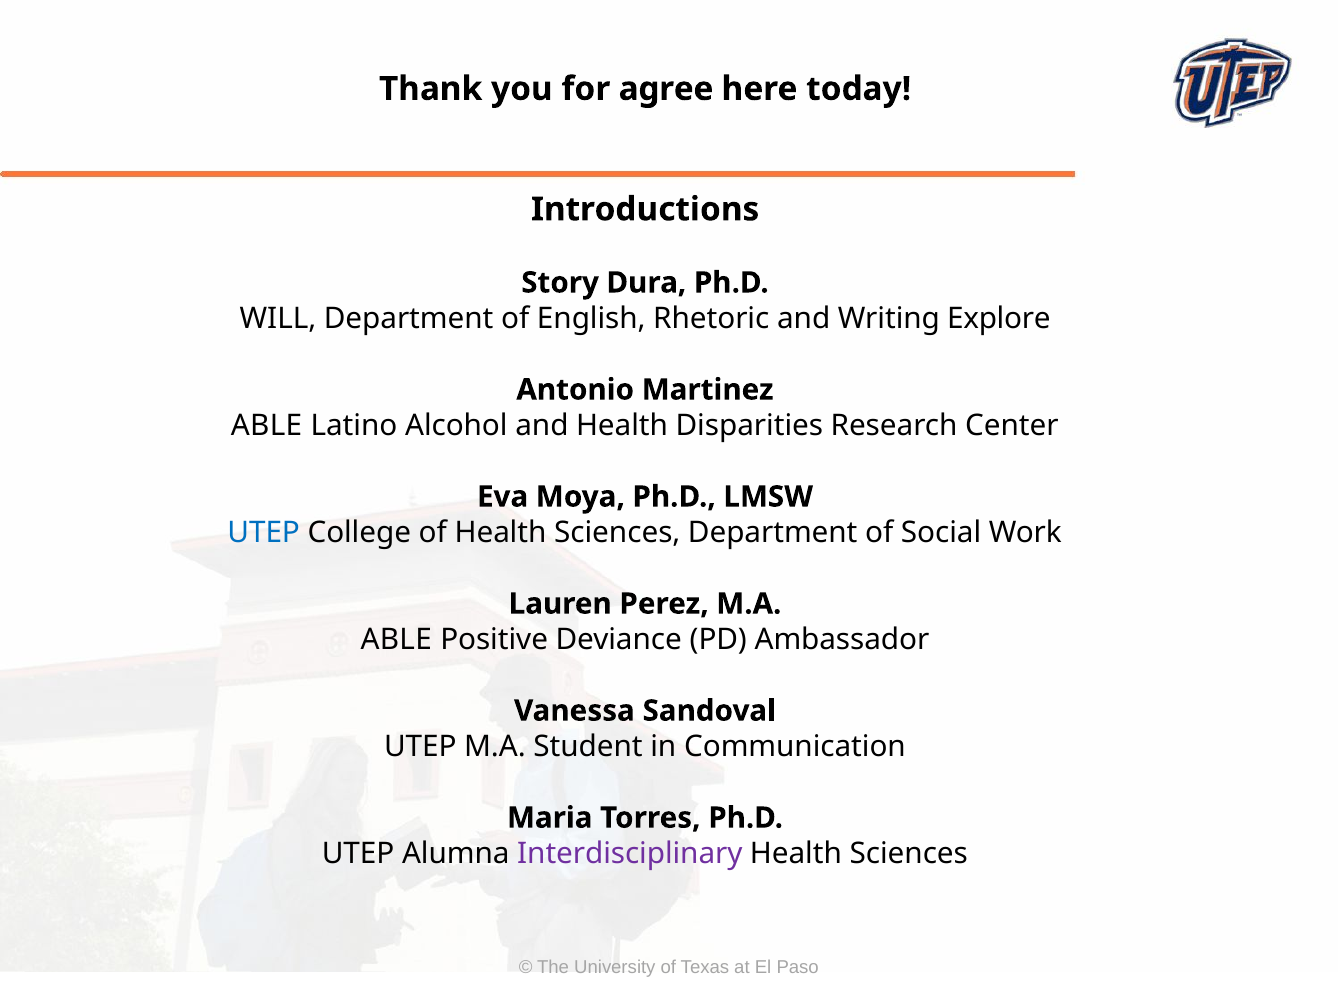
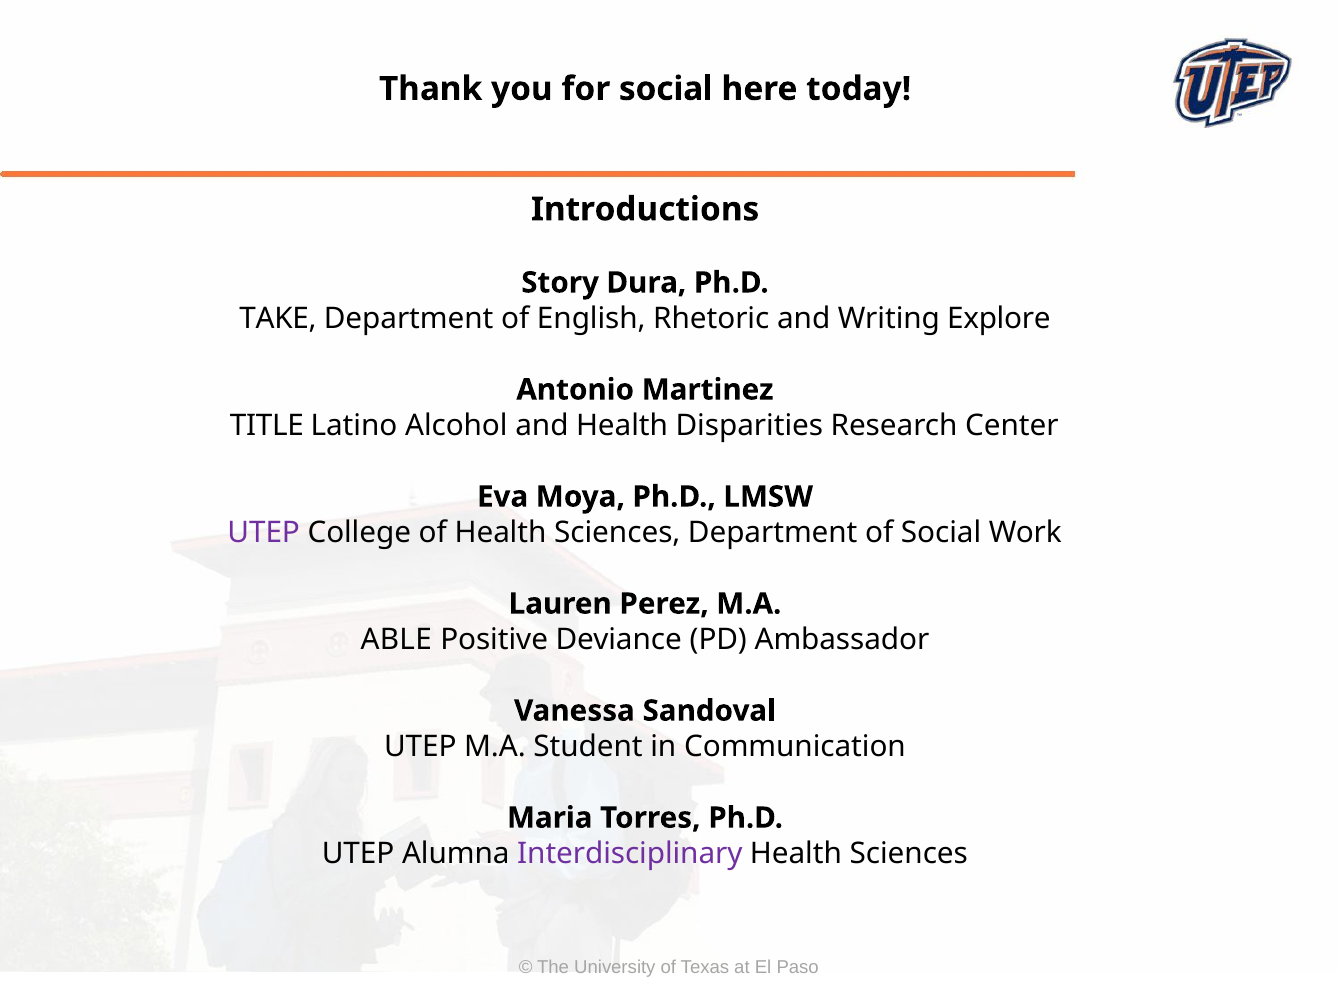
for agree: agree -> social
WILL: WILL -> TAKE
ABLE at (267, 425): ABLE -> TITLE
UTEP at (264, 532) colour: blue -> purple
